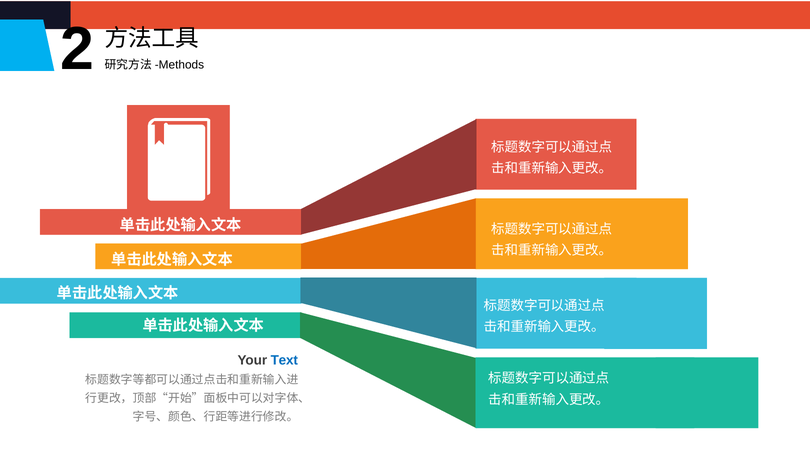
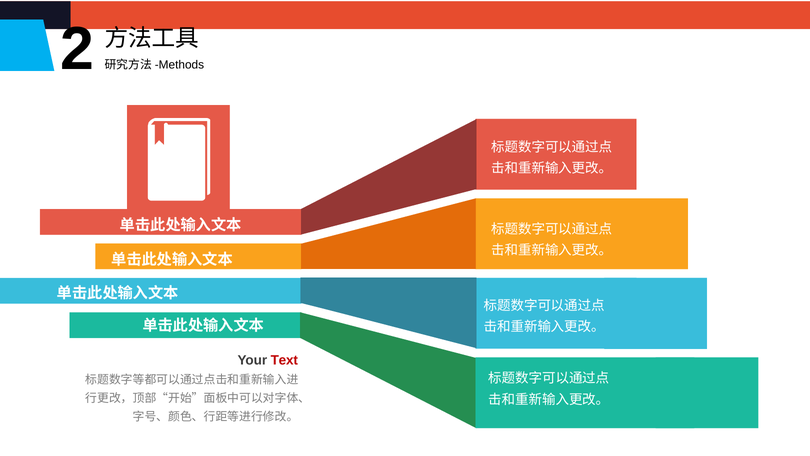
Text colour: blue -> red
